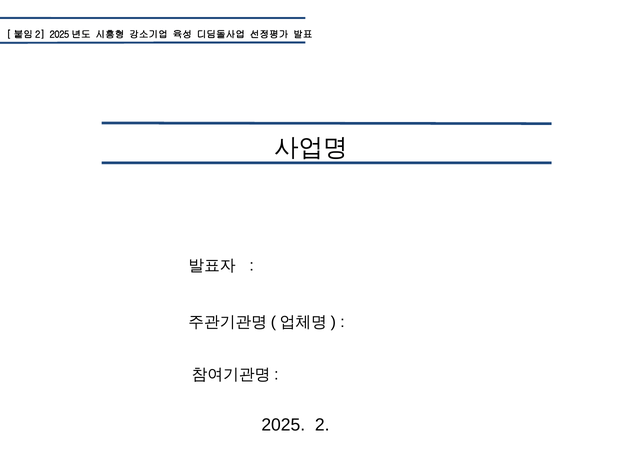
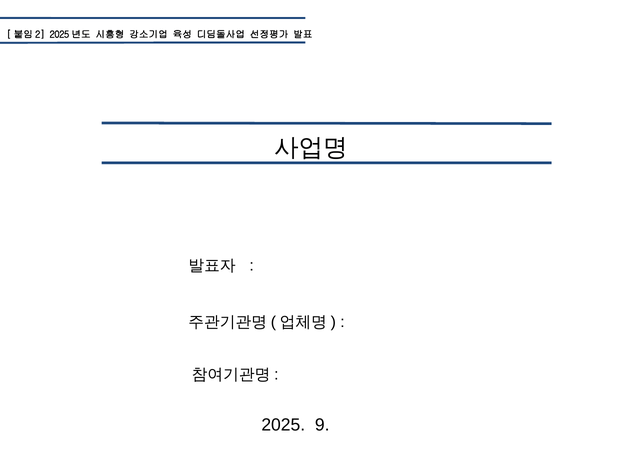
2: 2 -> 9
